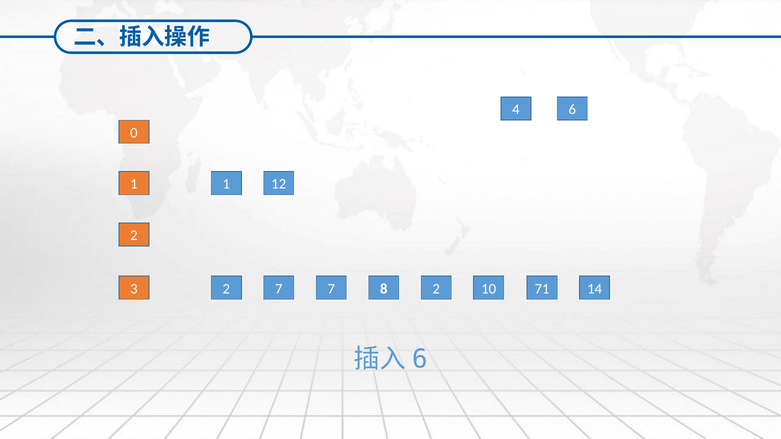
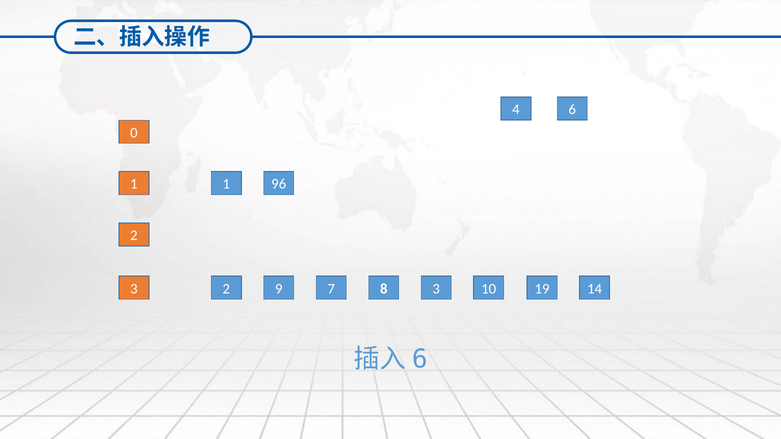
12: 12 -> 96
2 7: 7 -> 9
8 2: 2 -> 3
71: 71 -> 19
